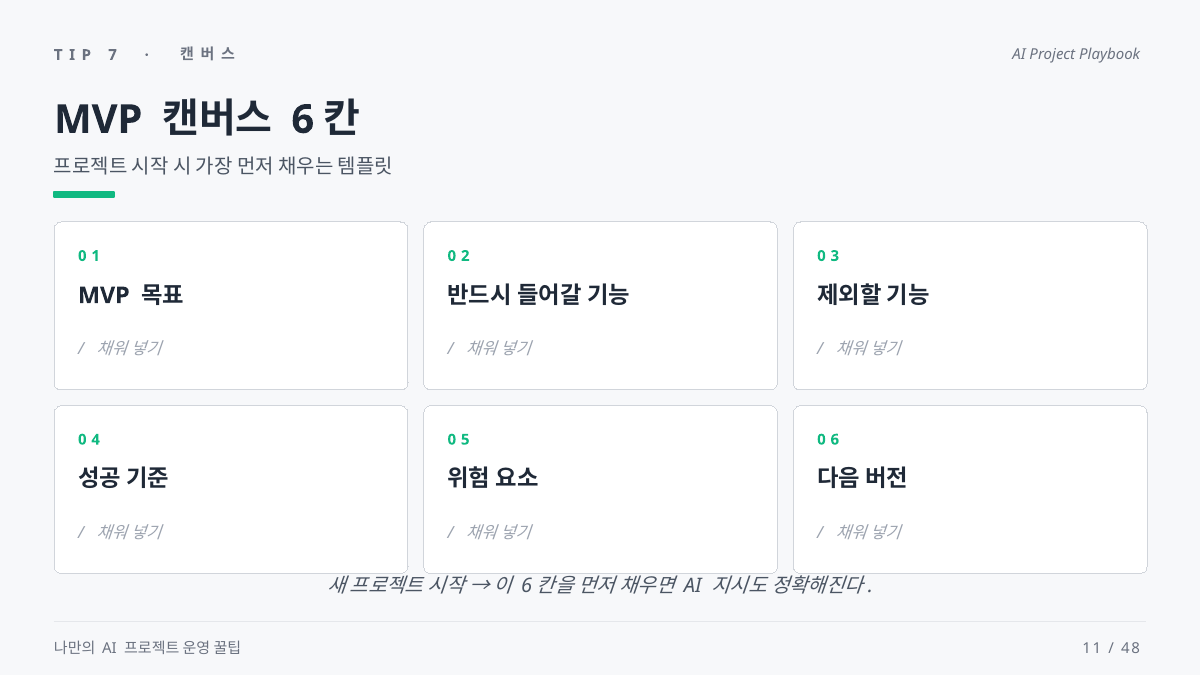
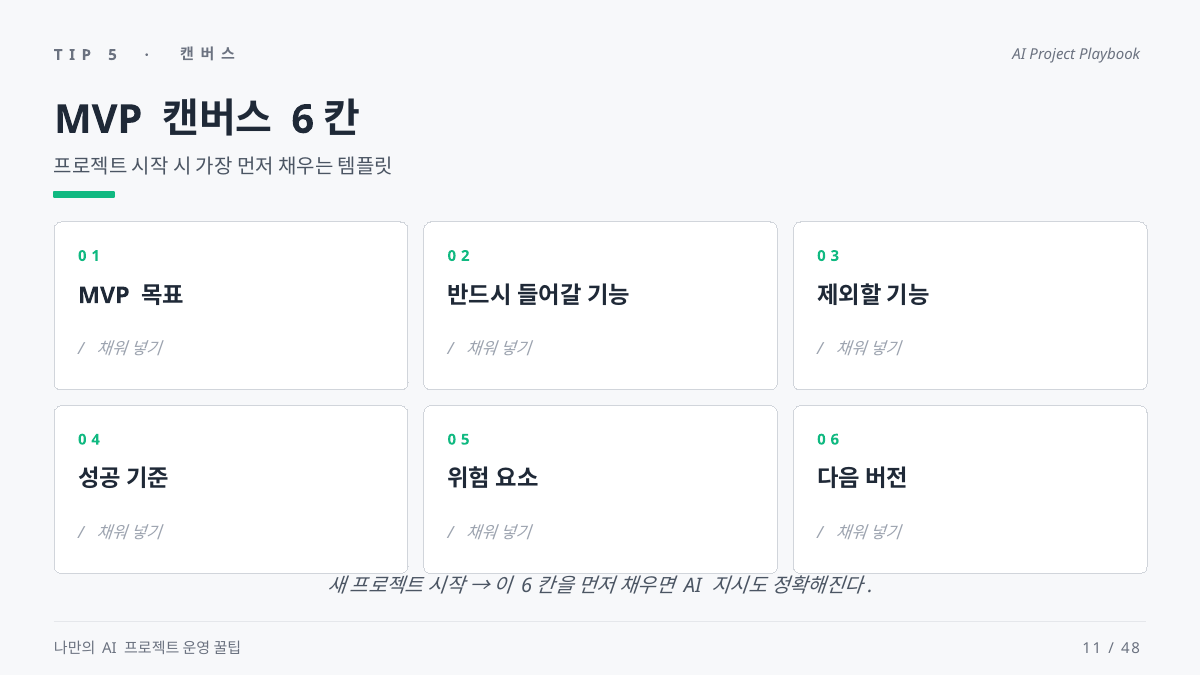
7 at (112, 55): 7 -> 5
